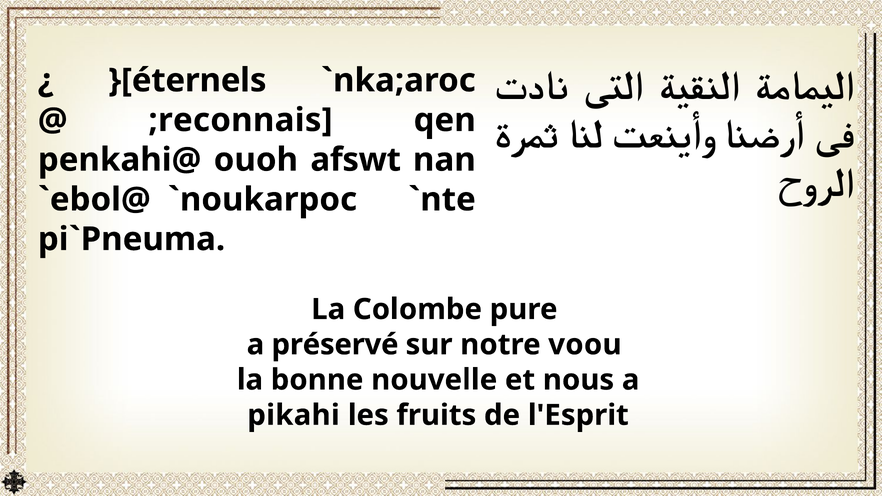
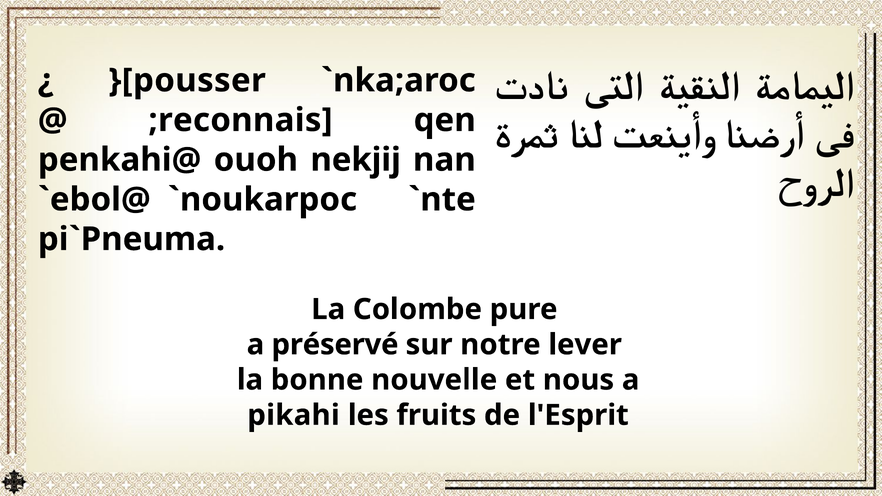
}[éternels: }[éternels -> }[pousser
afswt: afswt -> nekjij
voou: voou -> lever
